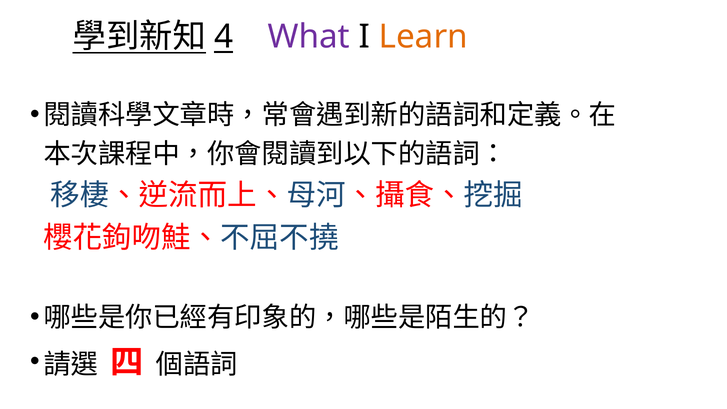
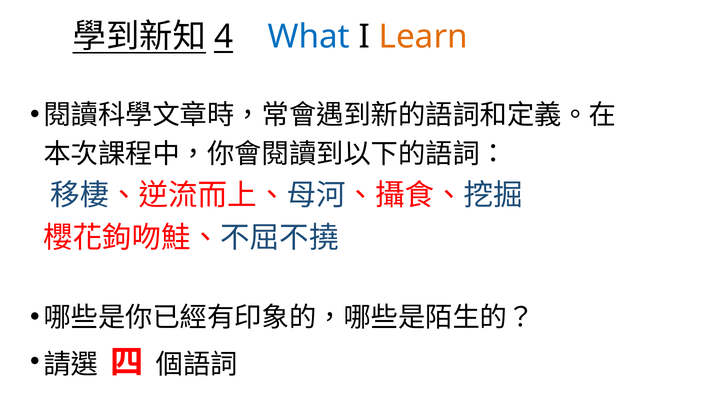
What colour: purple -> blue
